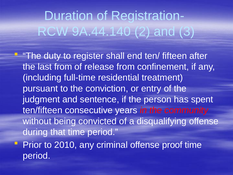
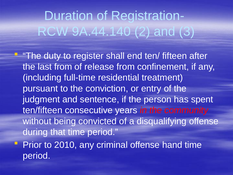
proof: proof -> hand
